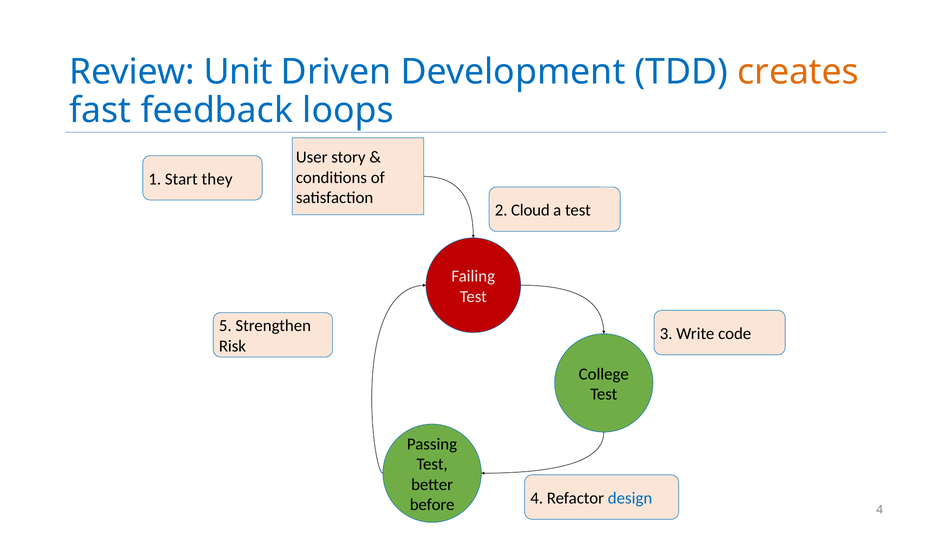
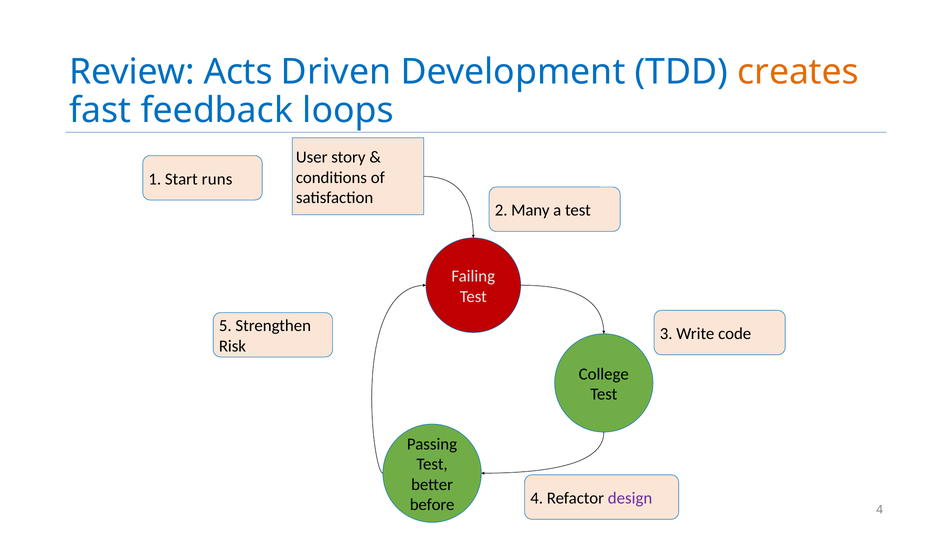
Unit: Unit -> Acts
they: they -> runs
Cloud: Cloud -> Many
design colour: blue -> purple
